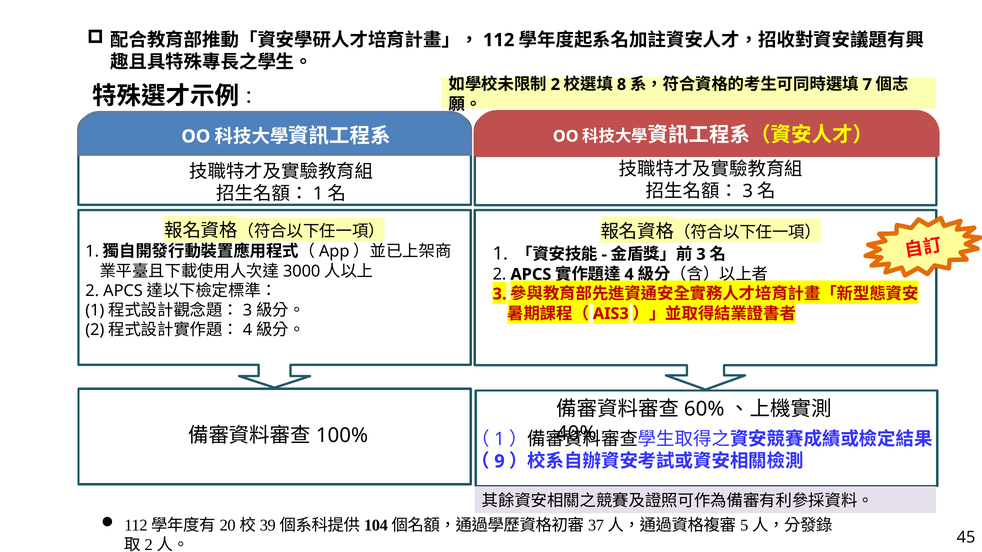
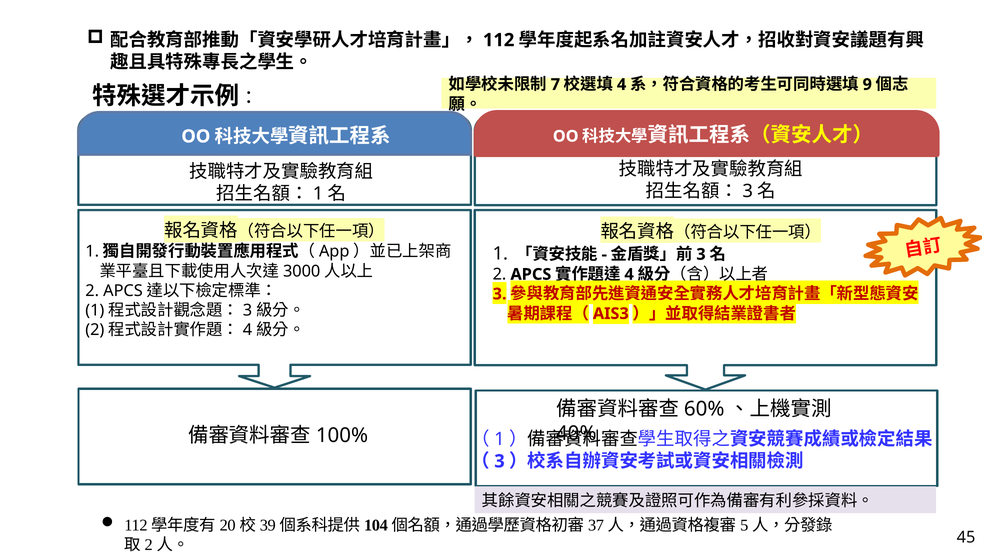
2 at (555, 85): 2 -> 7
8 at (622, 85): 8 -> 4
7: 7 -> 9
9 at (499, 462): 9 -> 3
